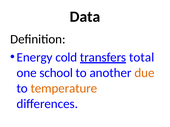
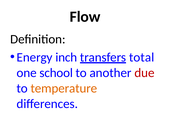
Data: Data -> Flow
cold: cold -> inch
due colour: orange -> red
